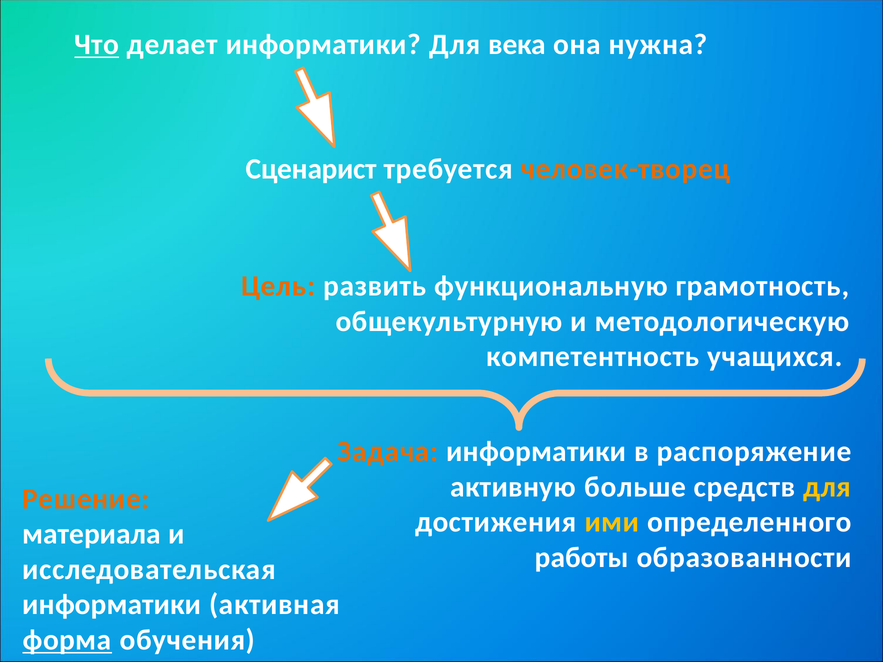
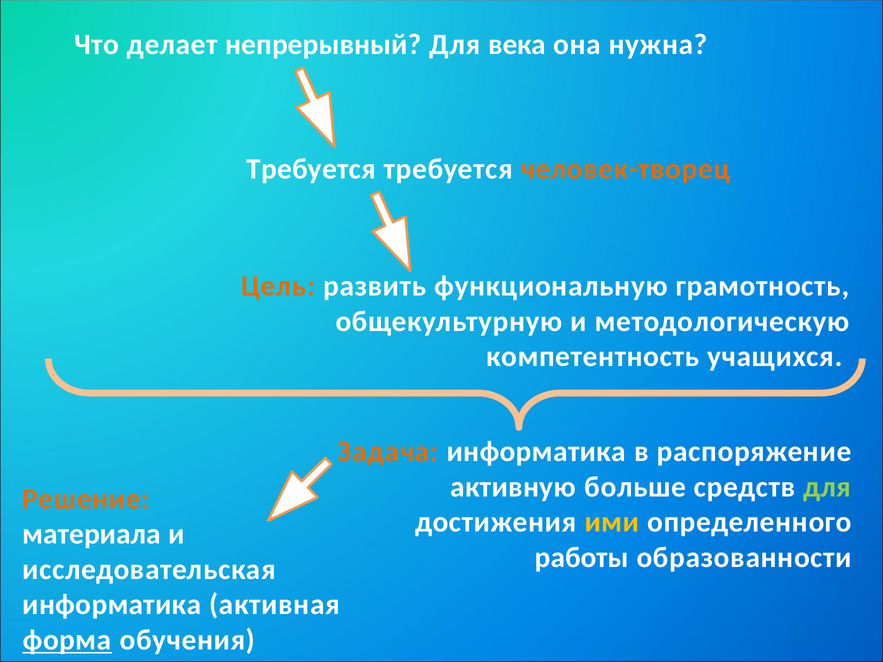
Что underline: present -> none
делает информатики: информатики -> непрерывный
Сценарист at (311, 169): Сценарист -> Требуется
Задача информатики: информатики -> информатика
для at (827, 487) colour: yellow -> light green
информатики at (112, 605): информатики -> информатика
